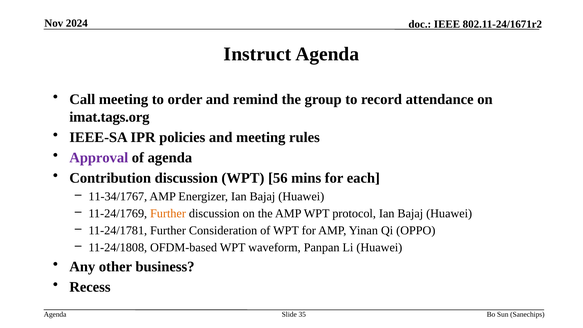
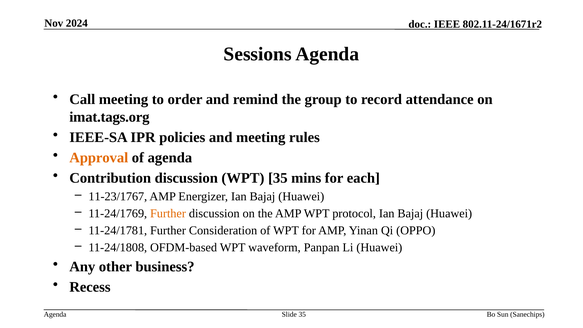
Instruct: Instruct -> Sessions
Approval colour: purple -> orange
WPT 56: 56 -> 35
11-34/1767: 11-34/1767 -> 11-23/1767
